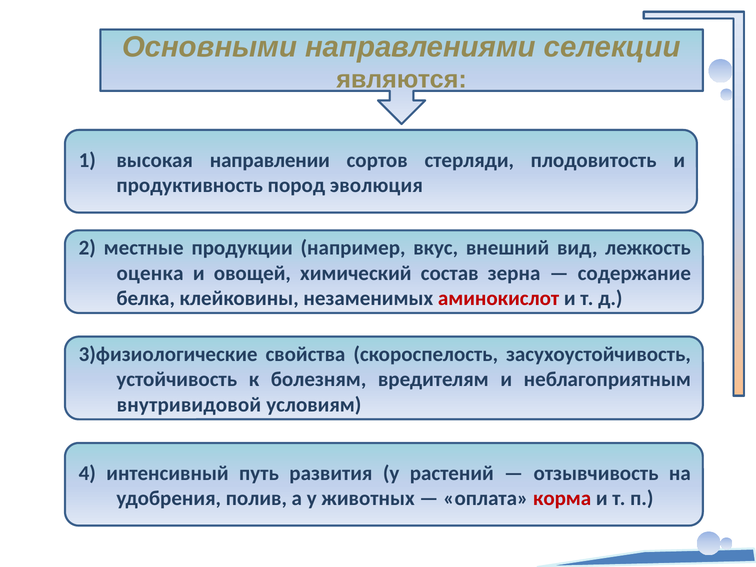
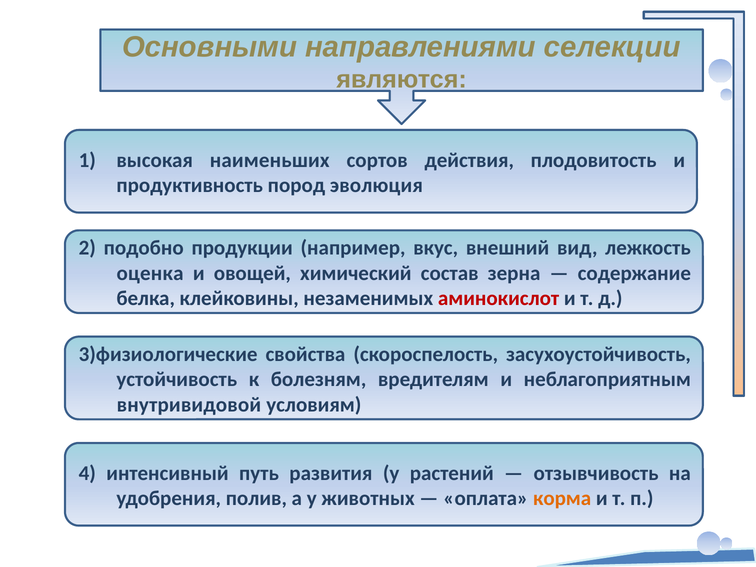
направлении: направлении -> наименьших
стерляди: стерляди -> действия
местные: местные -> подобно
корма colour: red -> orange
